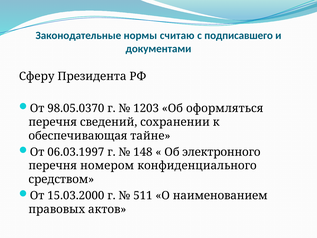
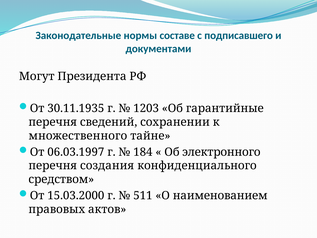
считаю: считаю -> составе
Сферу: Сферу -> Могут
98.05.0370: 98.05.0370 -> 30.11.1935
оформляться: оформляться -> гарантийные
обеспечивающая: обеспечивающая -> множественного
148: 148 -> 184
номером: номером -> создания
